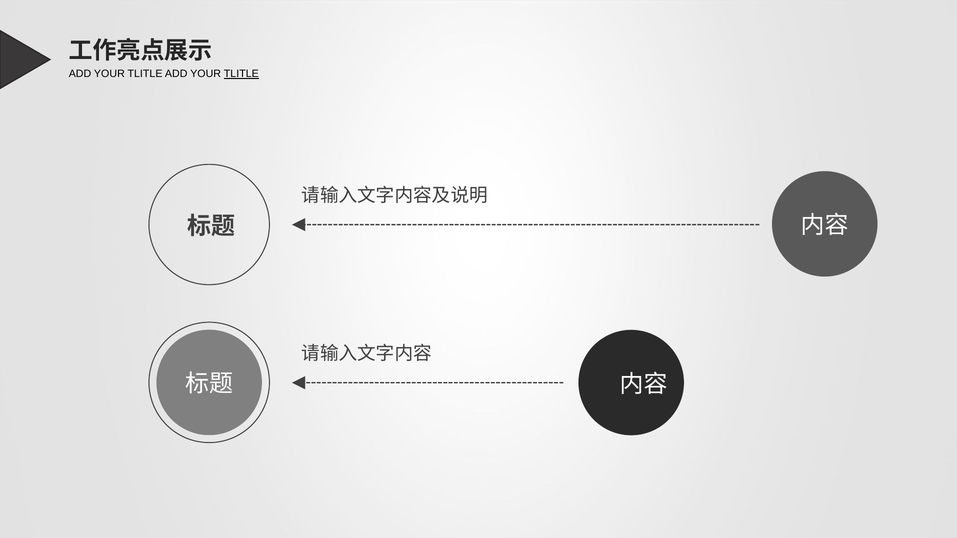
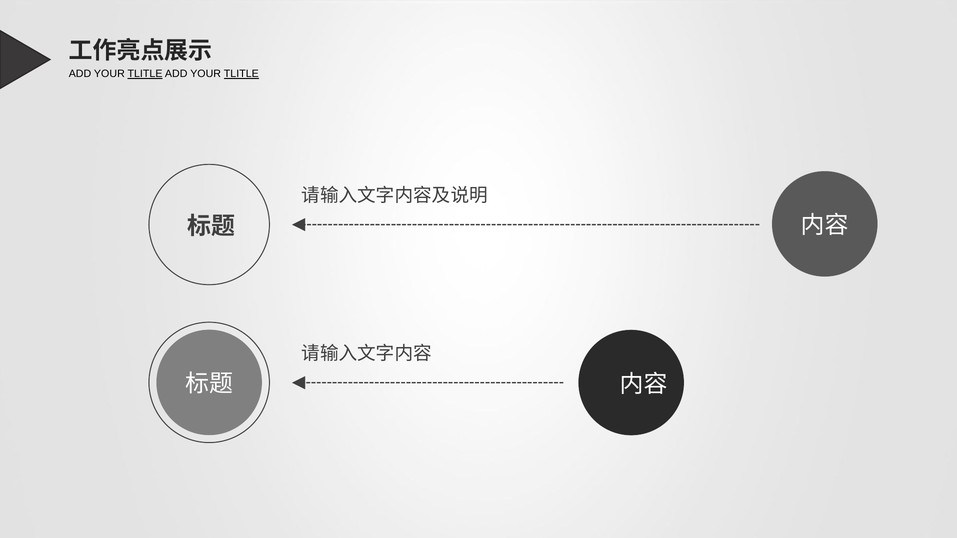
TLITLE at (145, 74) underline: none -> present
